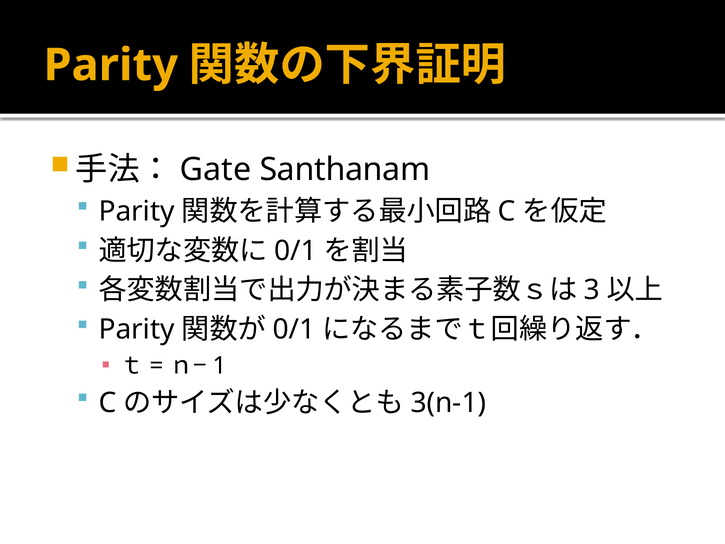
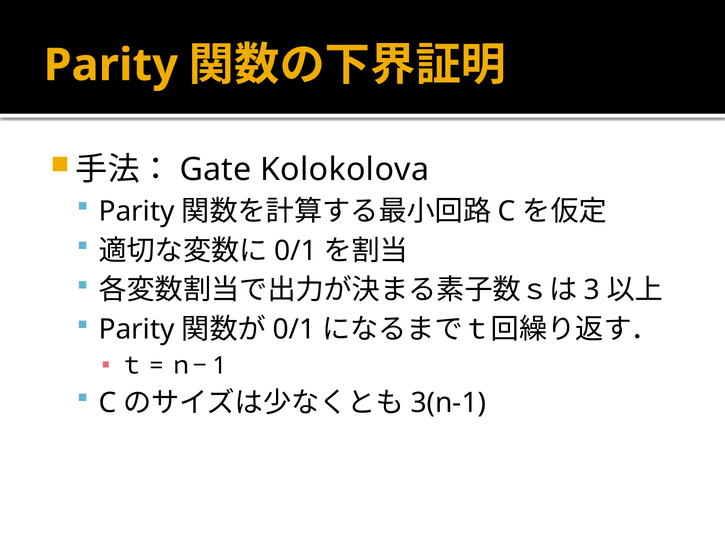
Santhanam: Santhanam -> Kolokolova
